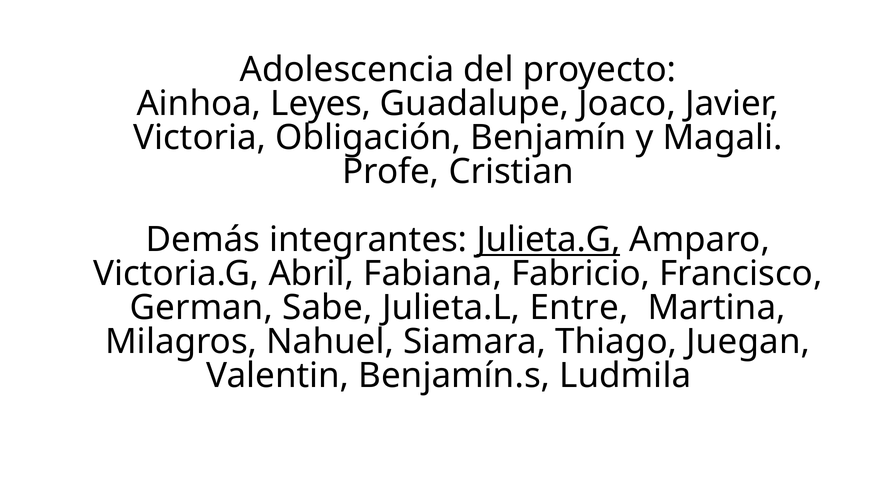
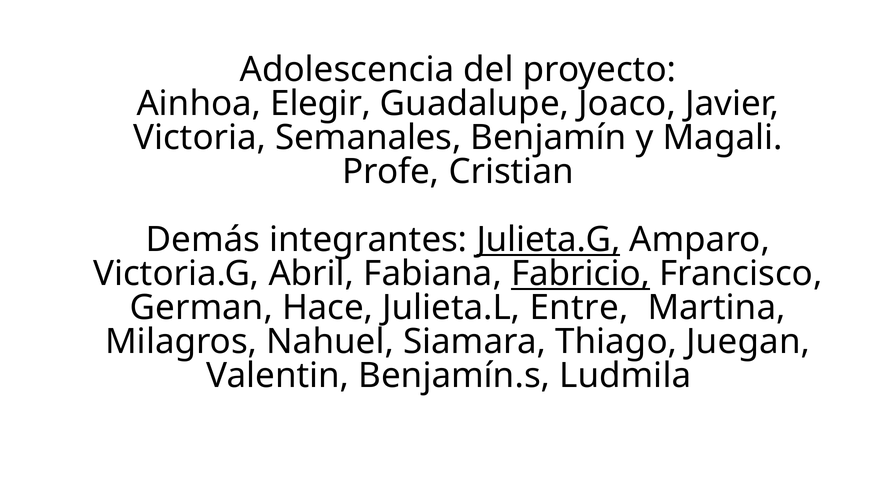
Leyes: Leyes -> Elegir
Obligación: Obligación -> Semanales
Fabricio underline: none -> present
Sabe: Sabe -> Hace
